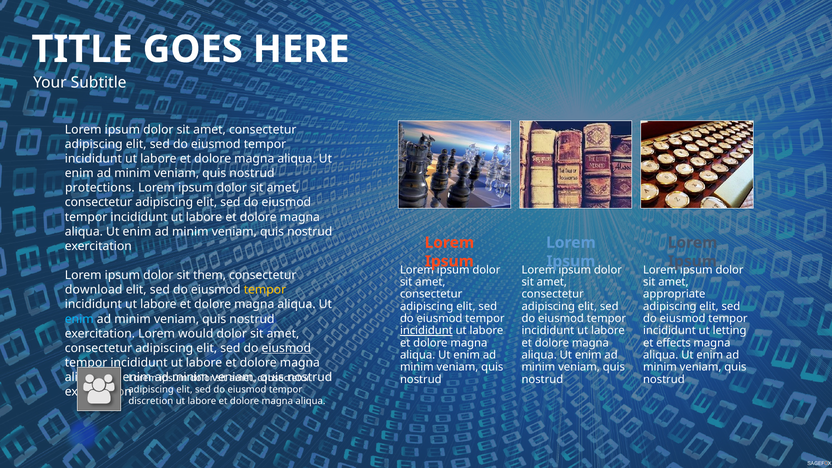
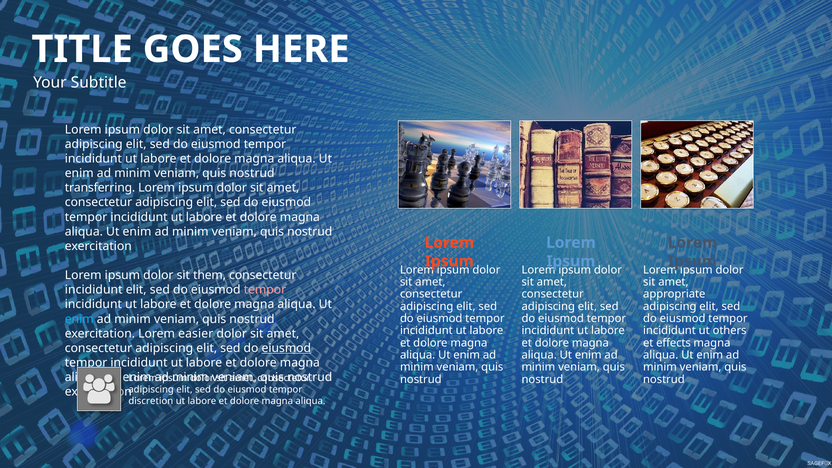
protections: protections -> transferring
download at (94, 290): download -> incididunt
tempor at (265, 290) colour: yellow -> pink
incididunt at (426, 331) underline: present -> none
letting: letting -> others
would: would -> easier
